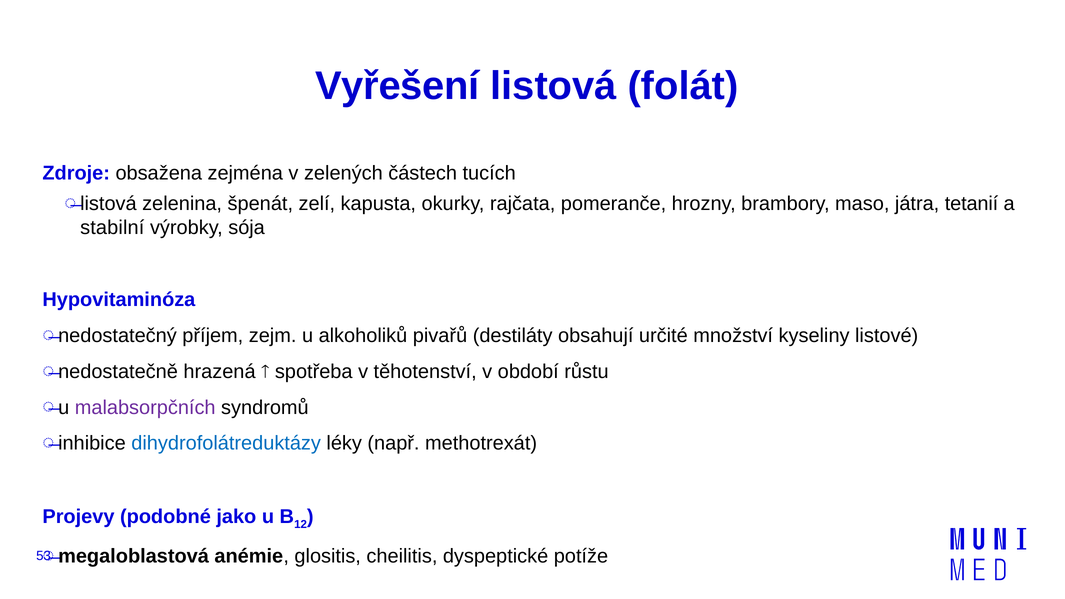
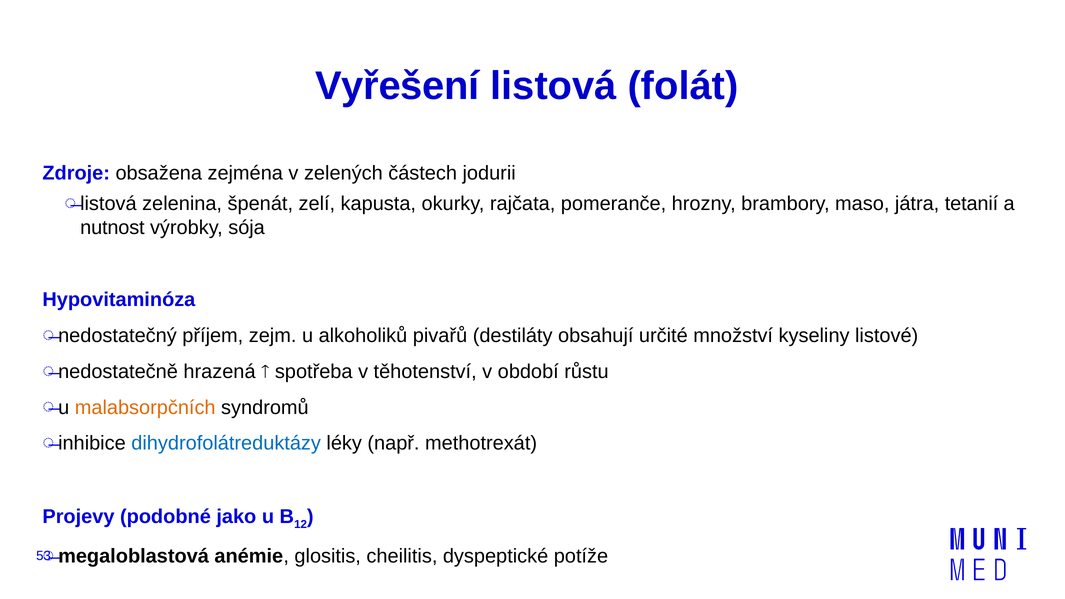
tucích: tucích -> jodurii
stabilní: stabilní -> nutnost
malabsorpčních colour: purple -> orange
